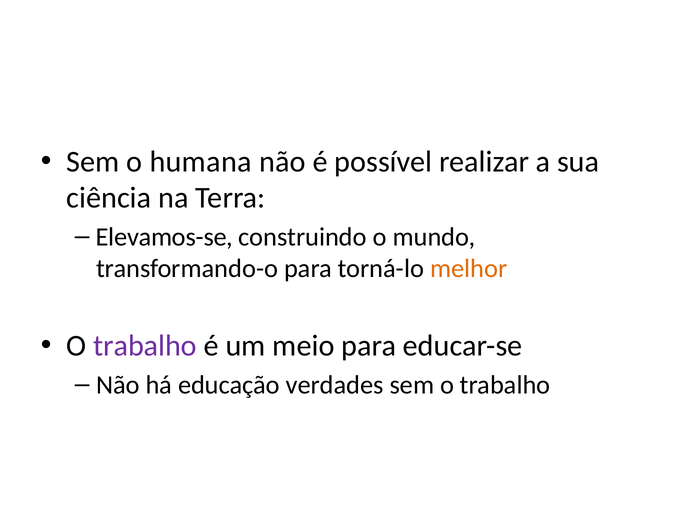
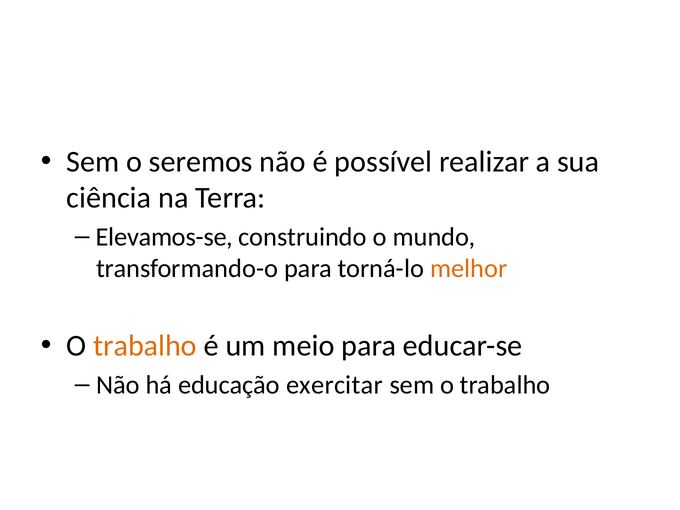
humana: humana -> seremos
trabalho at (145, 346) colour: purple -> orange
verdades: verdades -> exercitar
